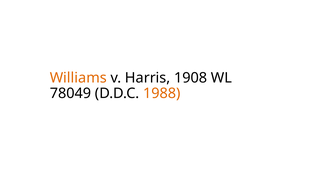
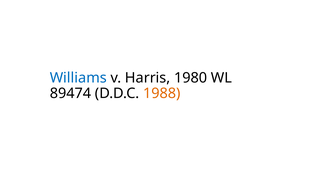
Williams colour: orange -> blue
1908: 1908 -> 1980
78049: 78049 -> 89474
